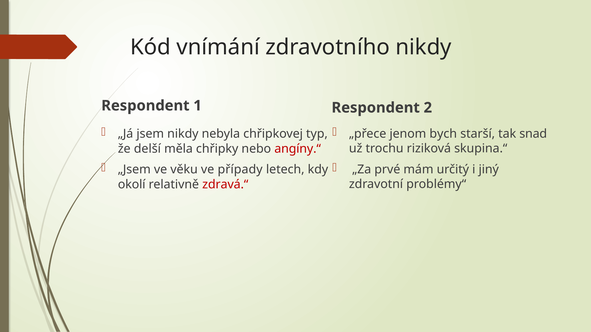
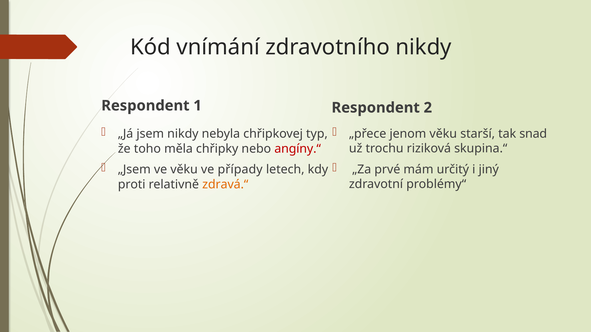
jenom bych: bych -> věku
delší: delší -> toho
okolí: okolí -> proti
zdravá.“ colour: red -> orange
